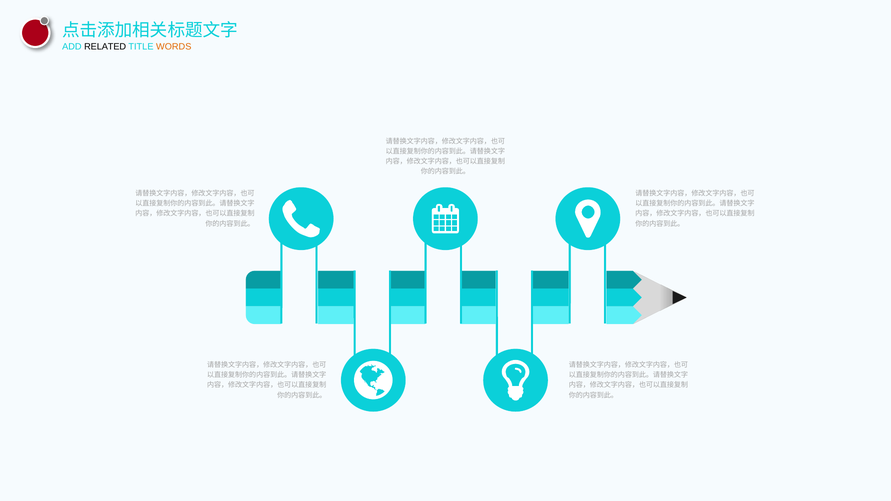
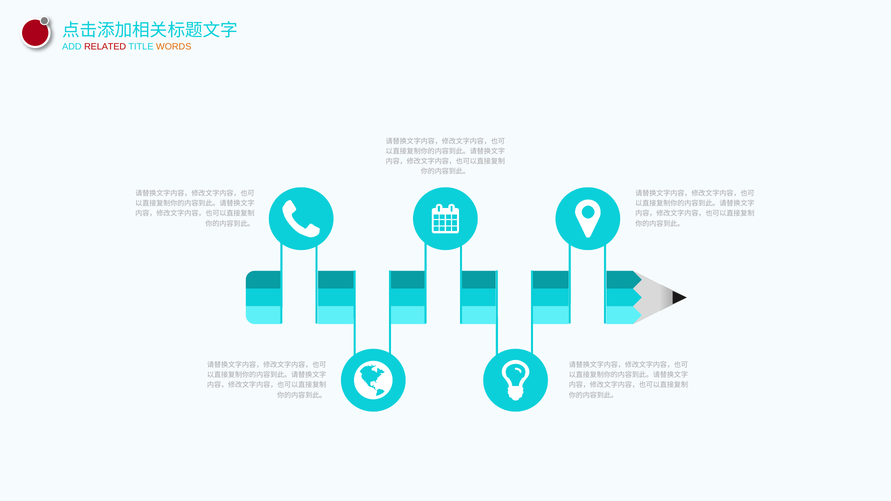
RELATED colour: black -> red
